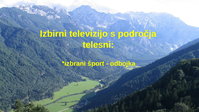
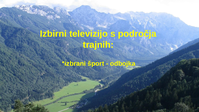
telesni: telesni -> trajnih
